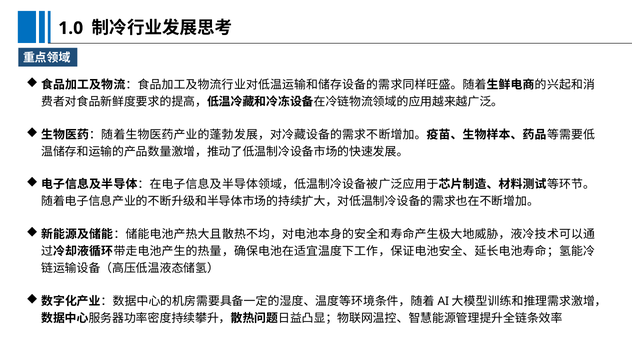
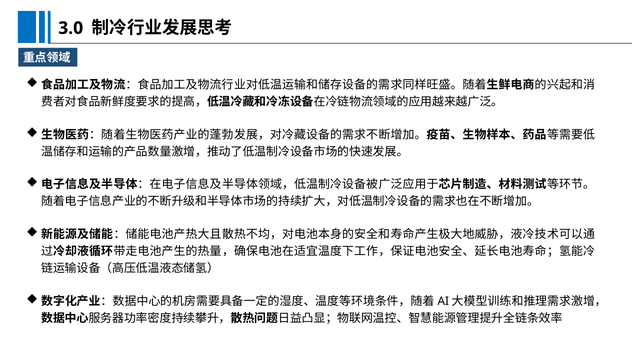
1.0: 1.0 -> 3.0
